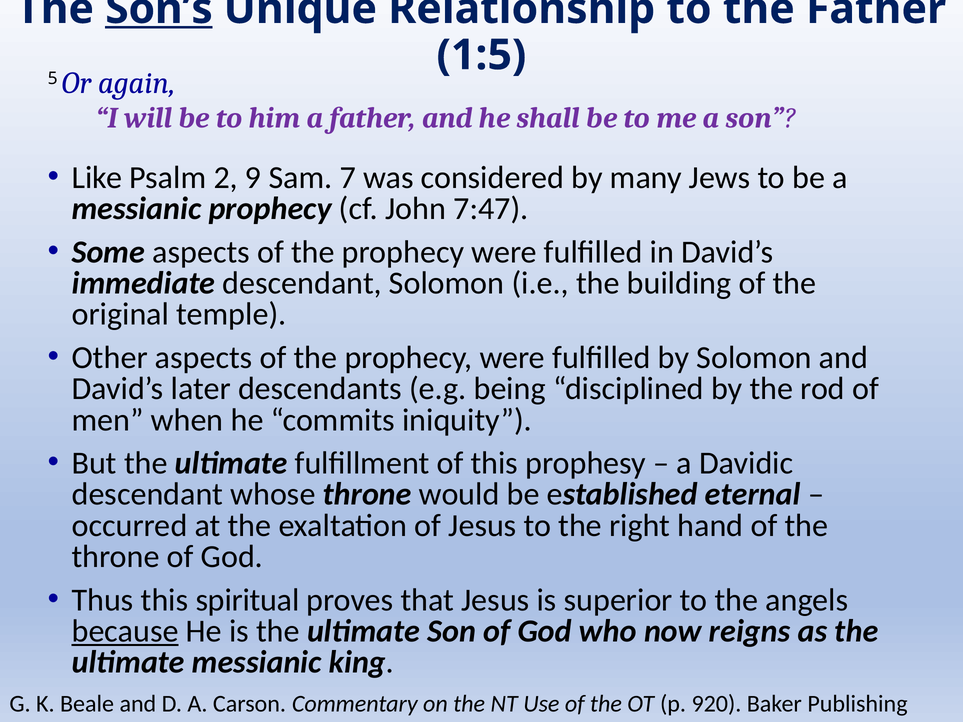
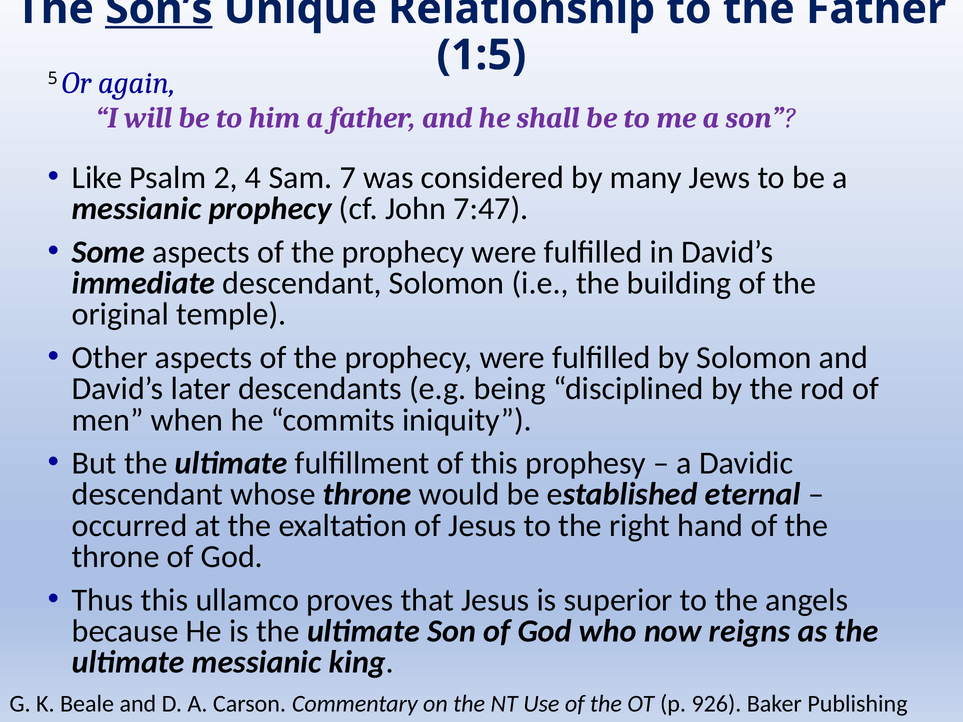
9: 9 -> 4
spiritual: spiritual -> ullamco
because underline: present -> none
920: 920 -> 926
